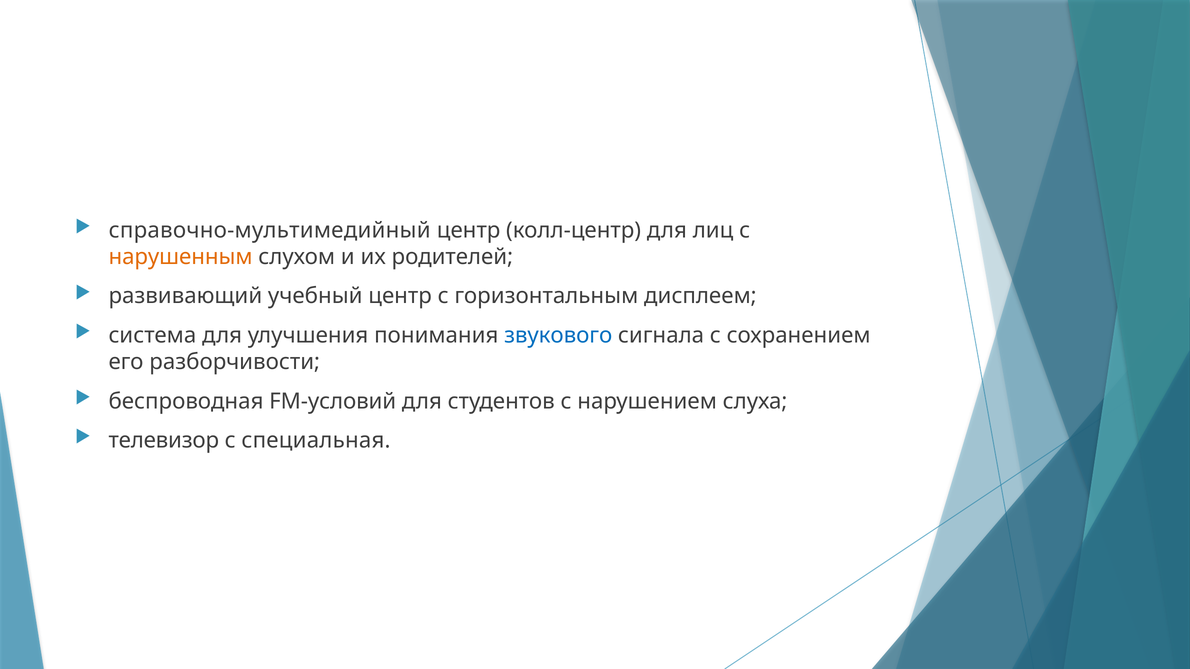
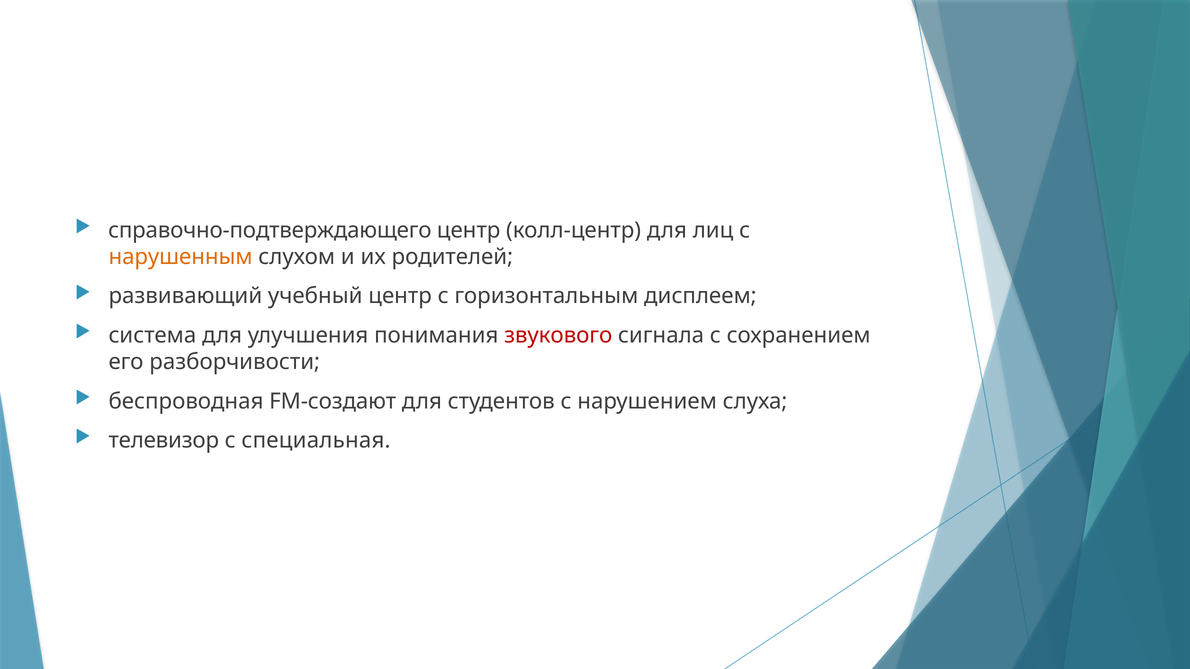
справочно-мультимедийный: справочно-мультимедийный -> справочно-подтверждающего
звукового colour: blue -> red
FM-условий: FM-условий -> FM-создают
